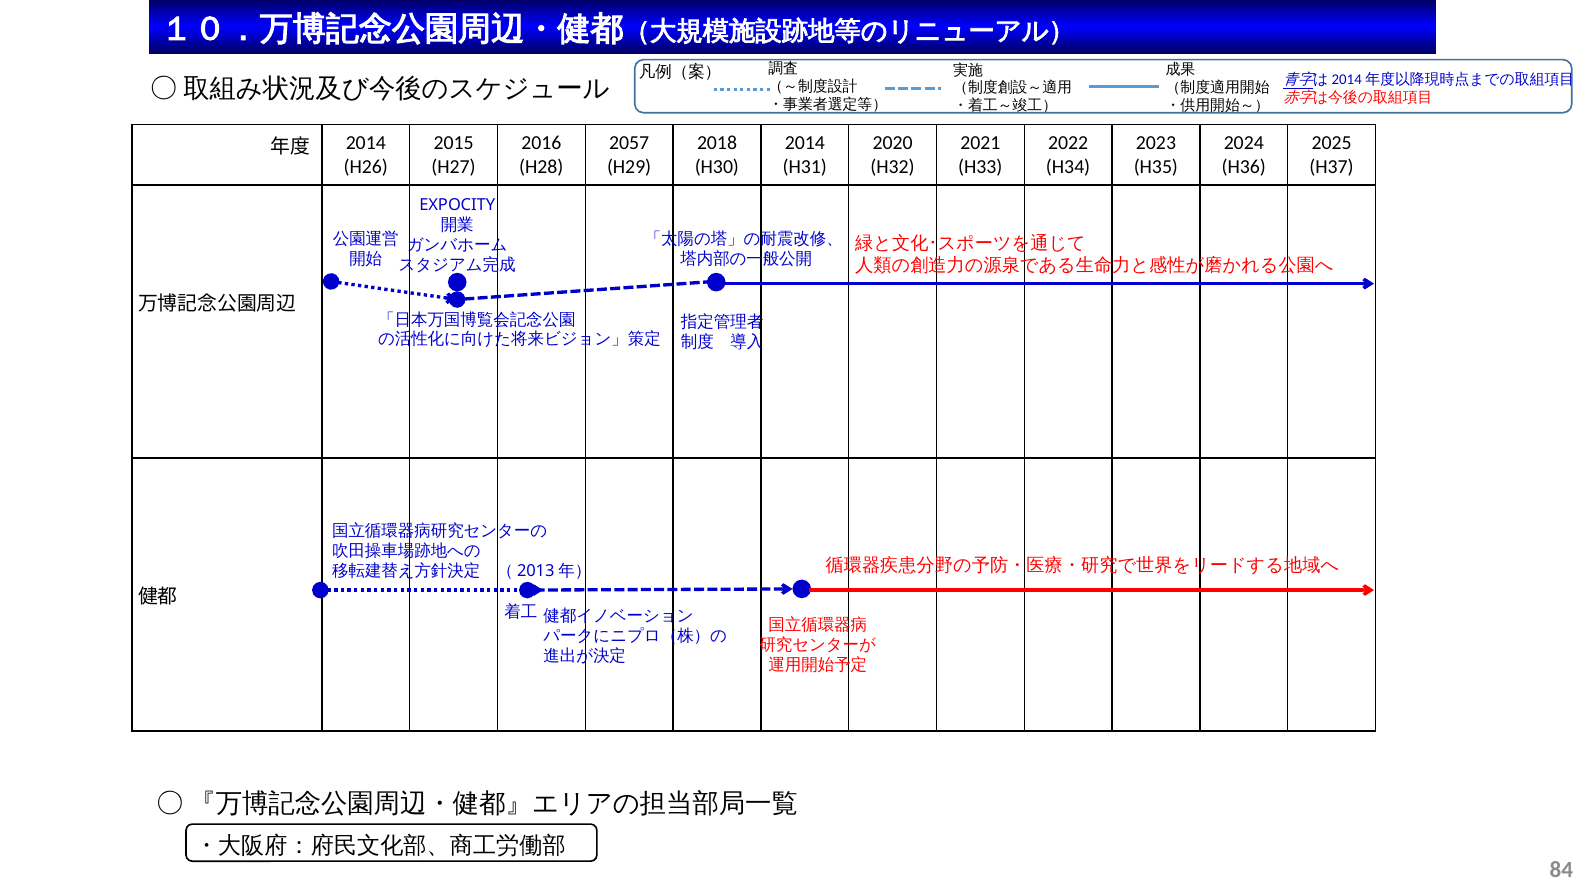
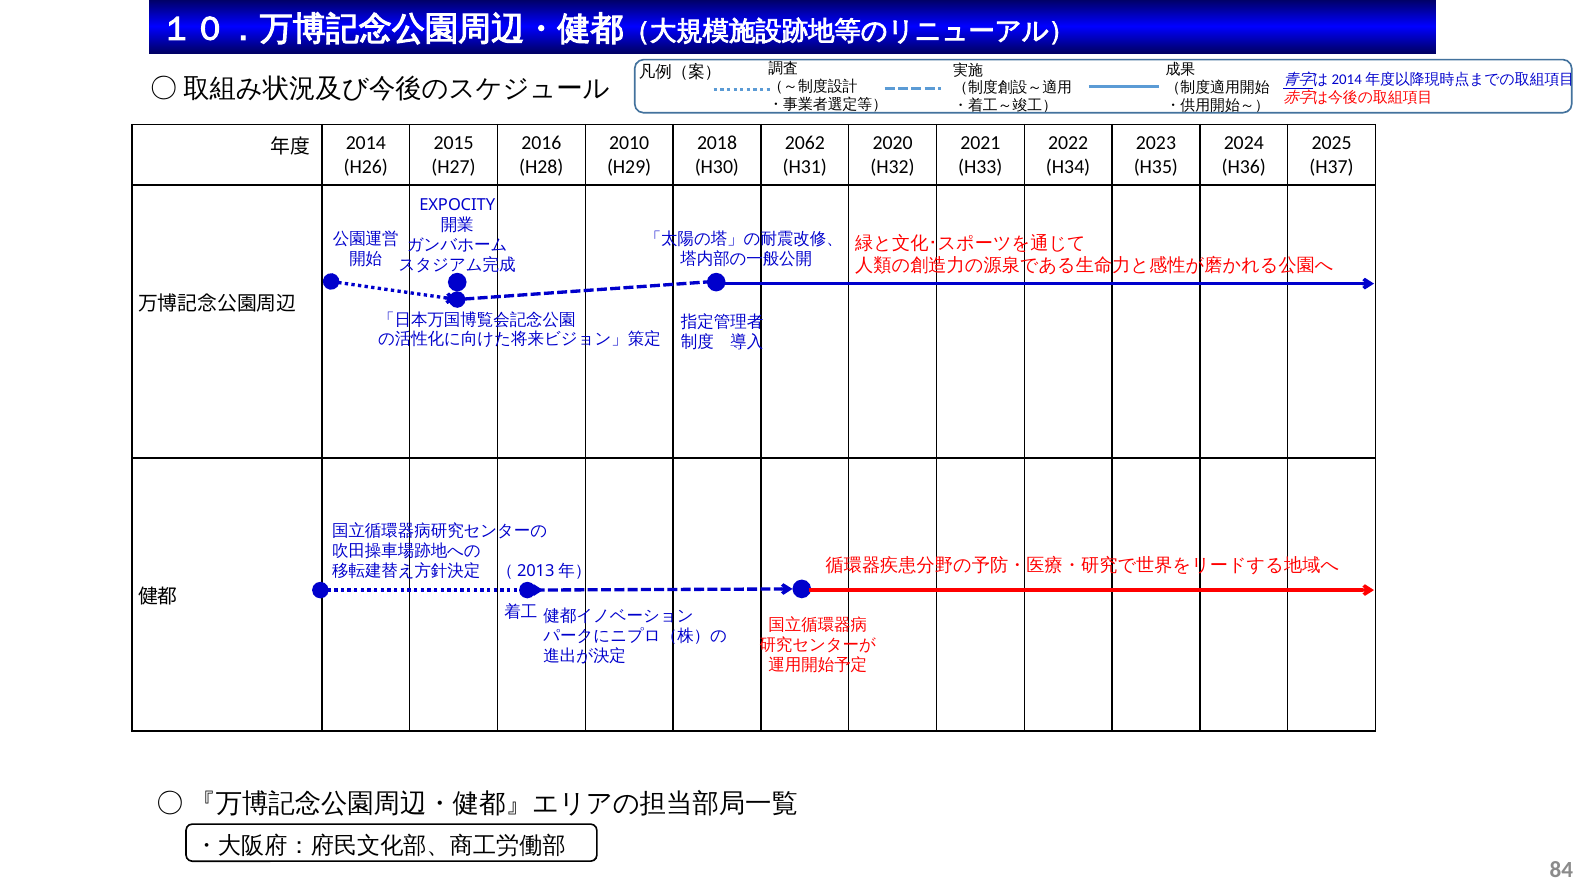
2057: 2057 -> 2010
2014 at (805, 143): 2014 -> 2062
